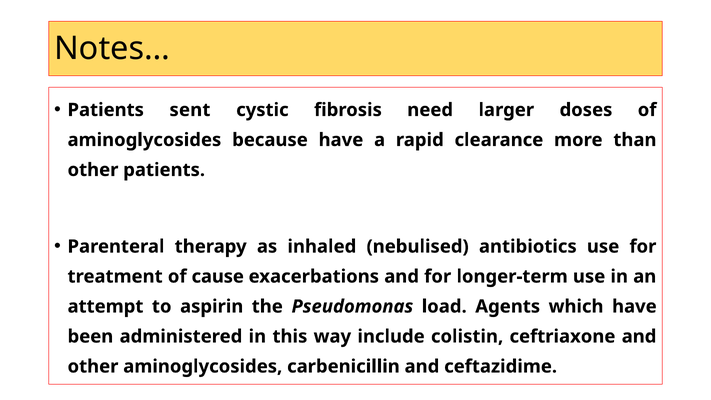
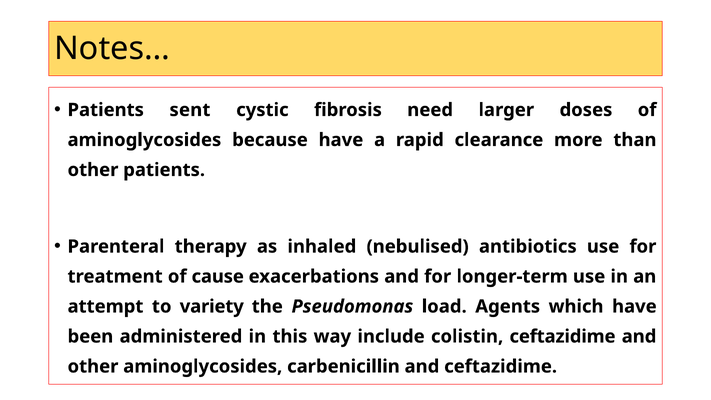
aspirin: aspirin -> variety
colistin ceftriaxone: ceftriaxone -> ceftazidime
